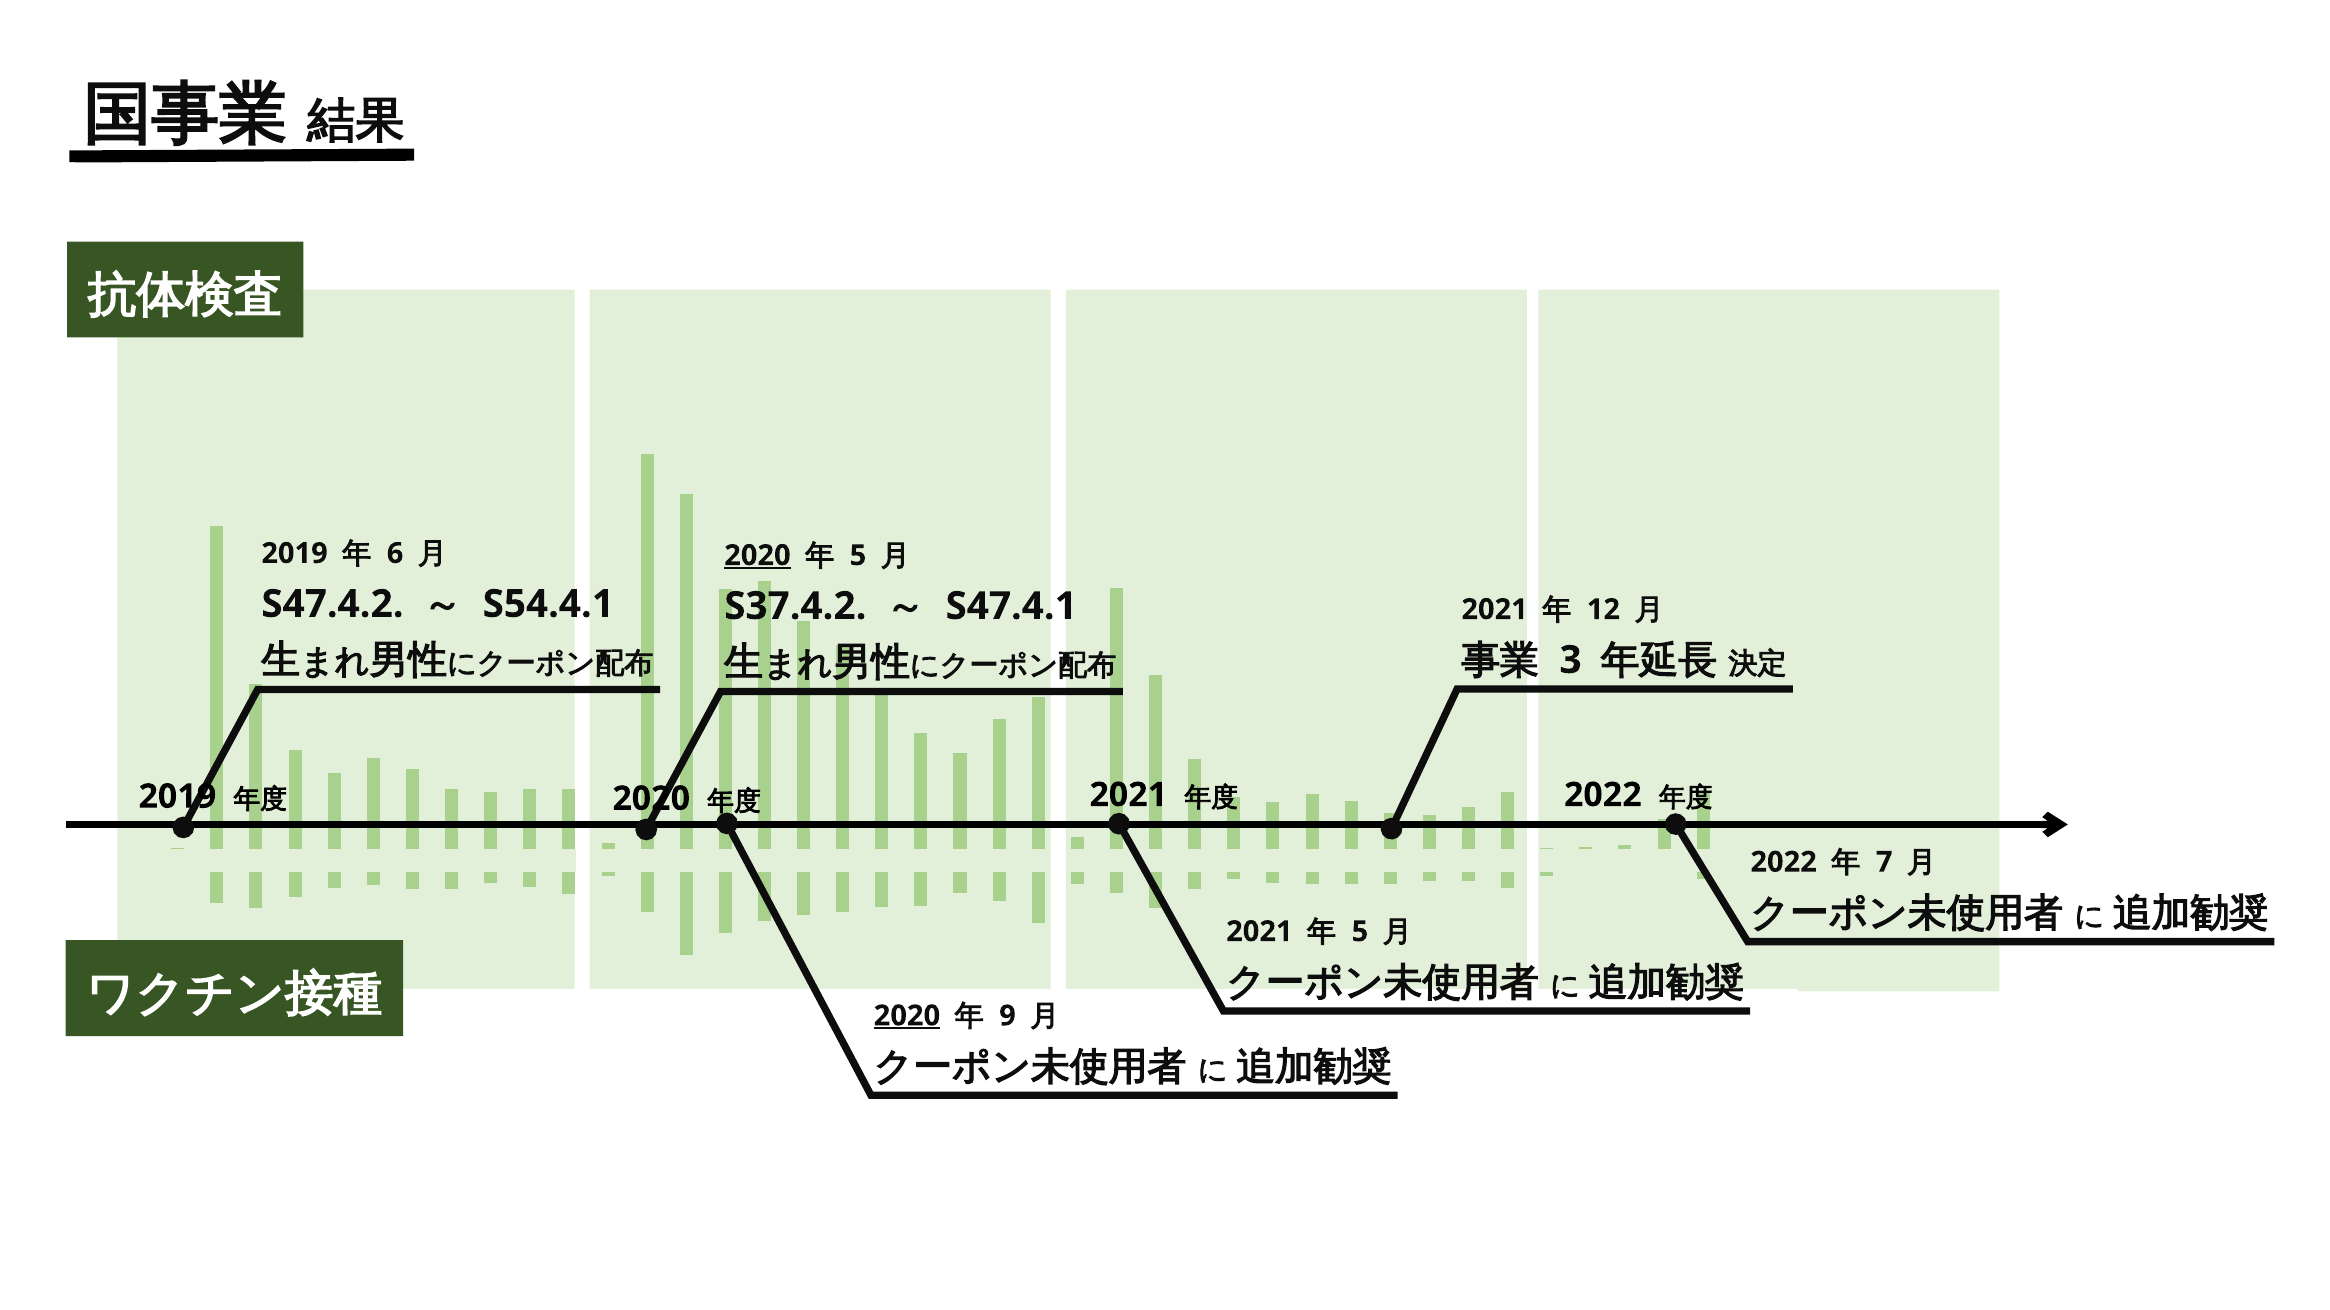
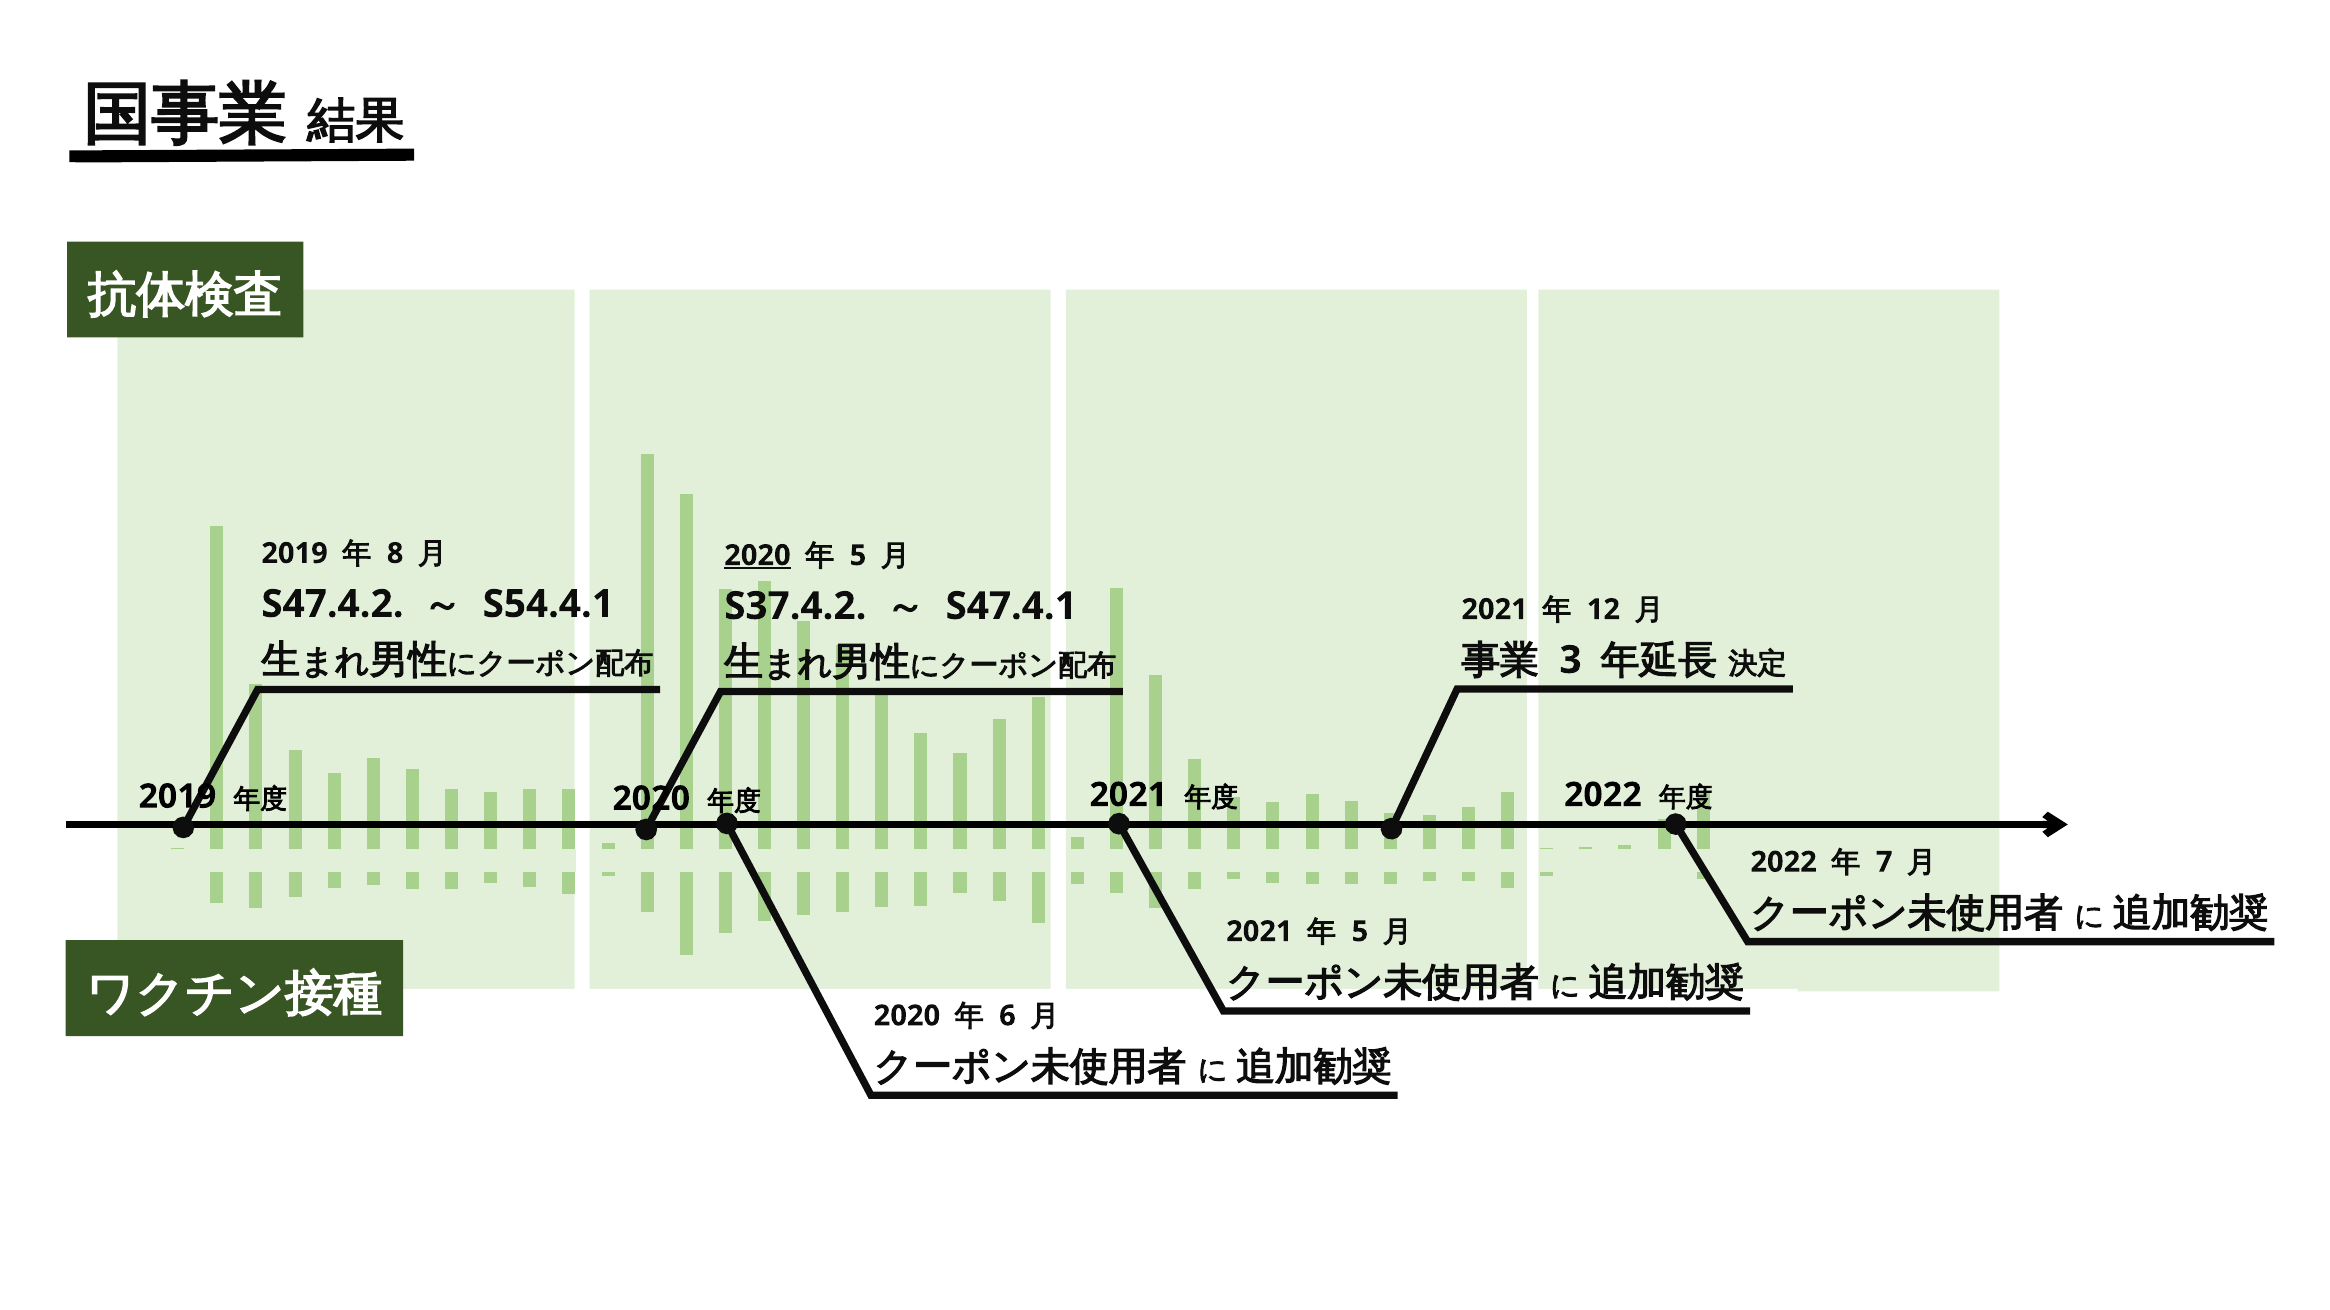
6 at (395, 554): 6 -> 8
2020 at (907, 1016) underline: present -> none
9 at (1007, 1016): 9 -> 6
